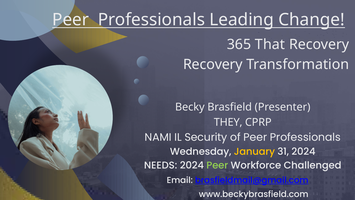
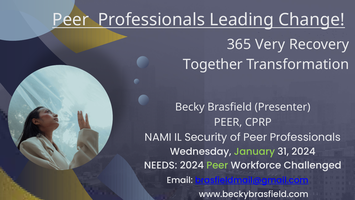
That: That -> Very
Recovery at (213, 64): Recovery -> Together
THEY at (228, 122): THEY -> PEER
January colour: yellow -> light green
